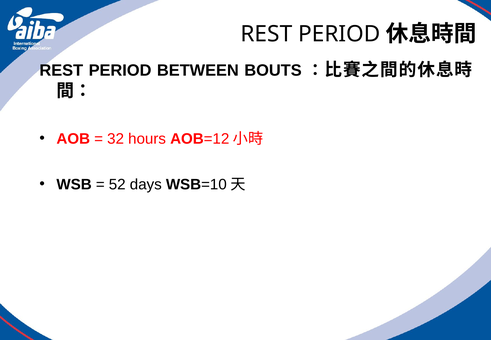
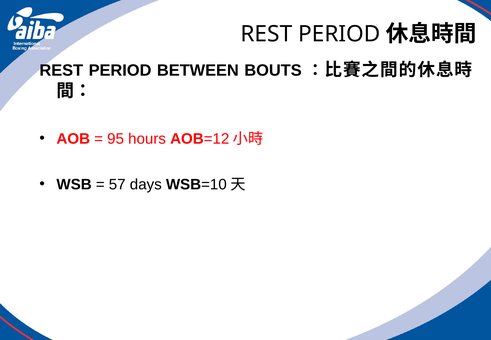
32: 32 -> 95
52: 52 -> 57
